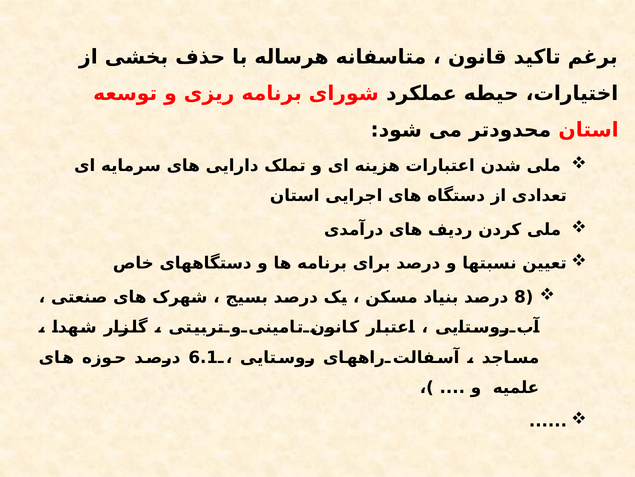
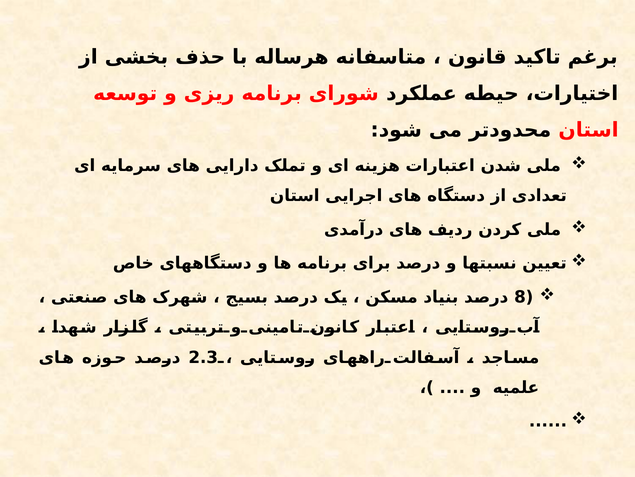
6.1: 6.1 -> 2.3
